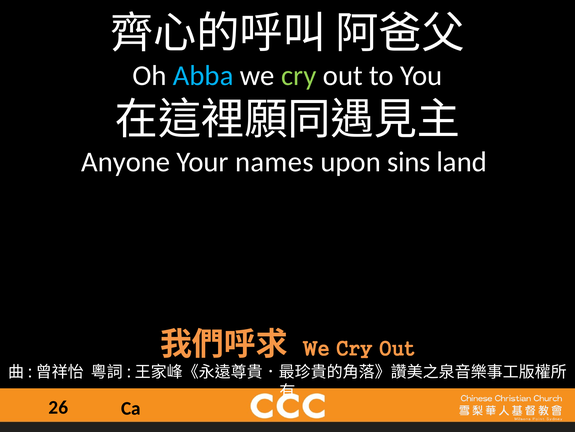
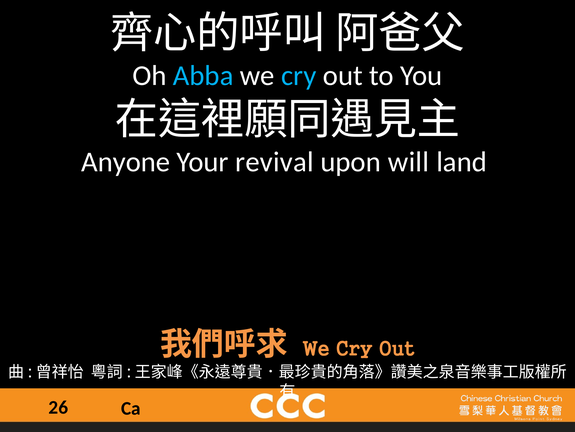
cry at (299, 76) colour: light green -> light blue
names: names -> revival
sins: sins -> will
